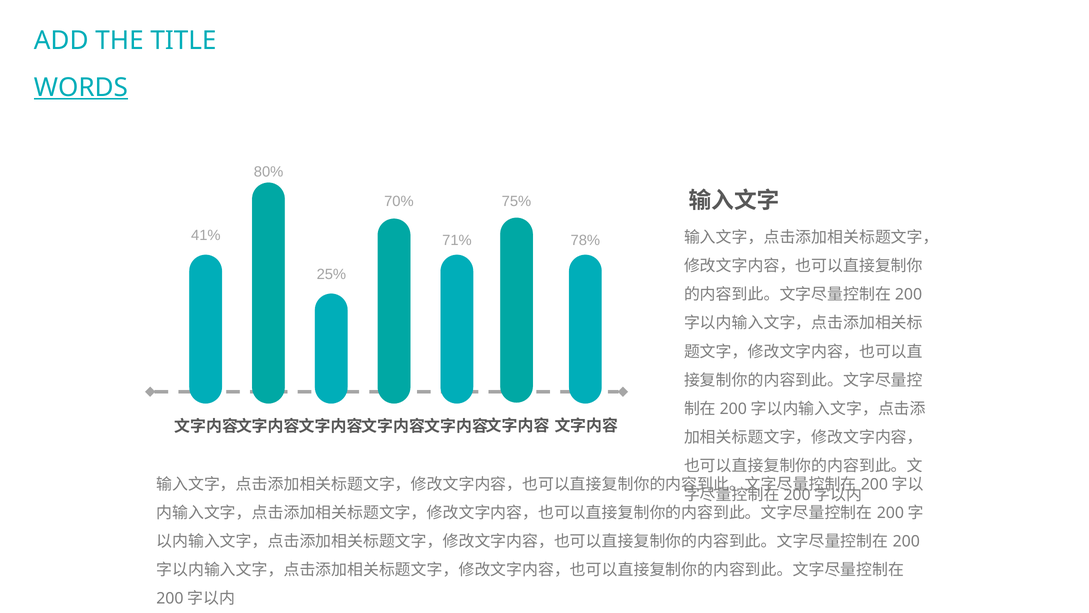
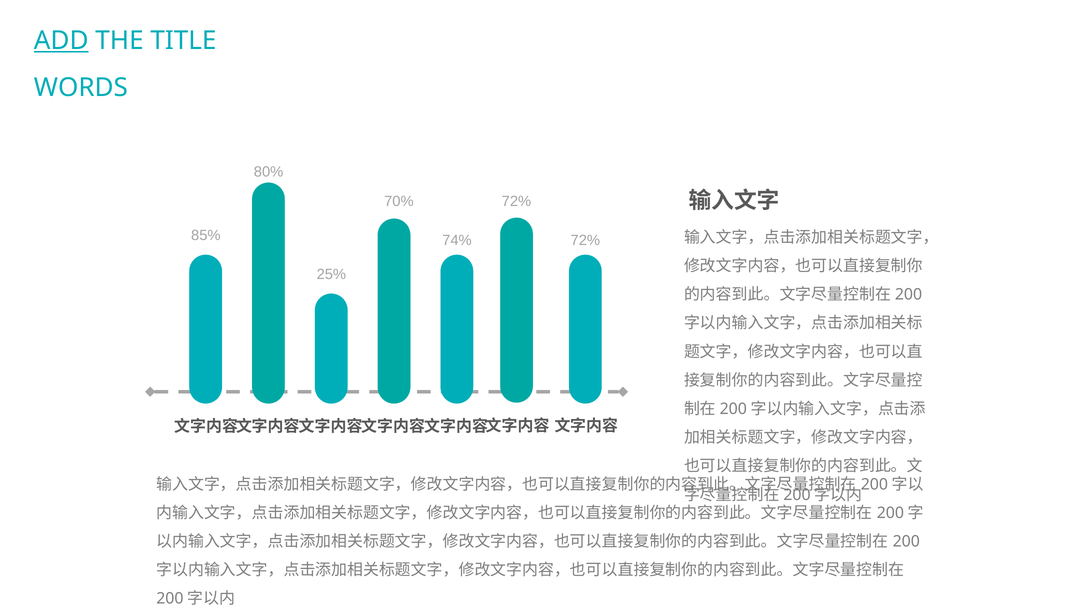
ADD underline: none -> present
WORDS underline: present -> none
75% at (516, 201): 75% -> 72%
41%: 41% -> 85%
71%: 71% -> 74%
78% at (585, 240): 78% -> 72%
